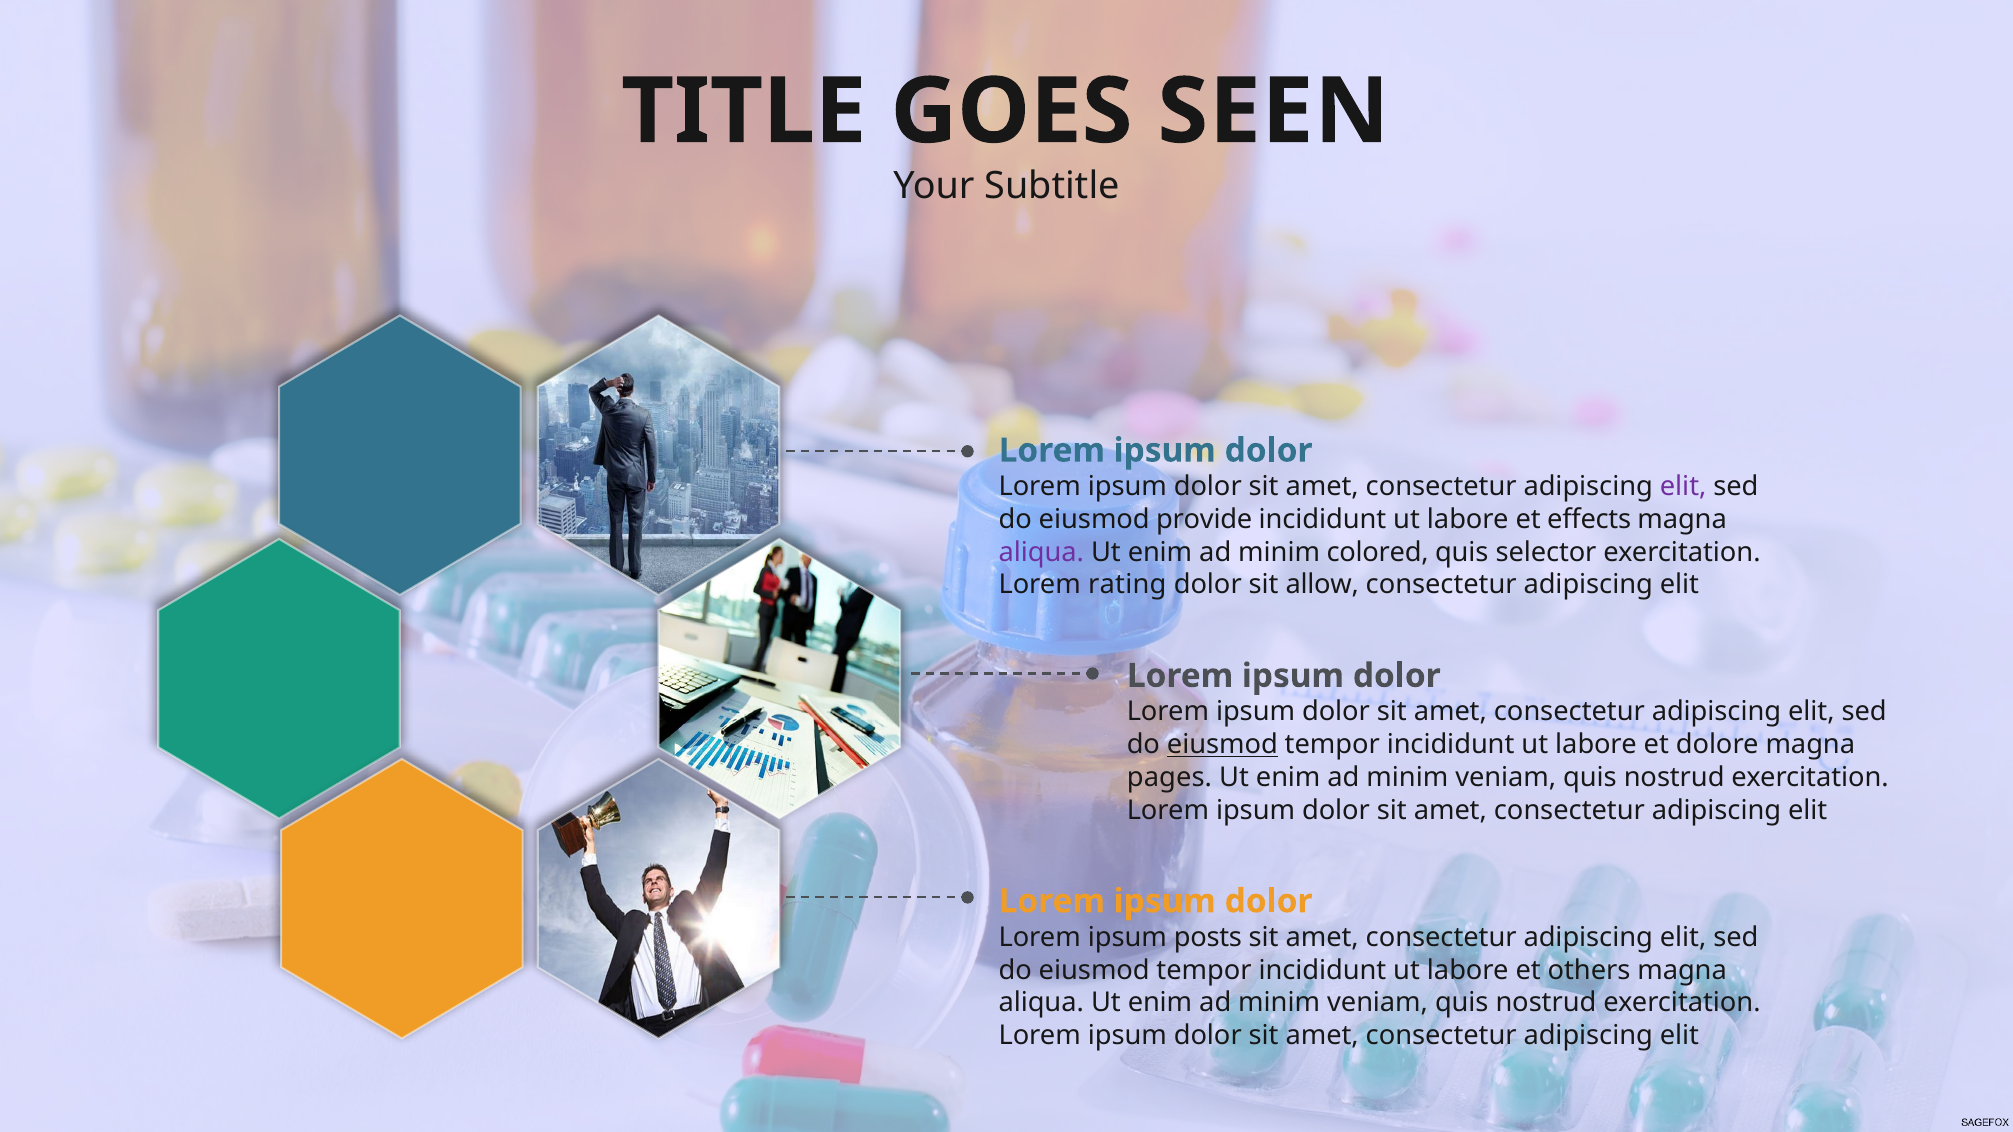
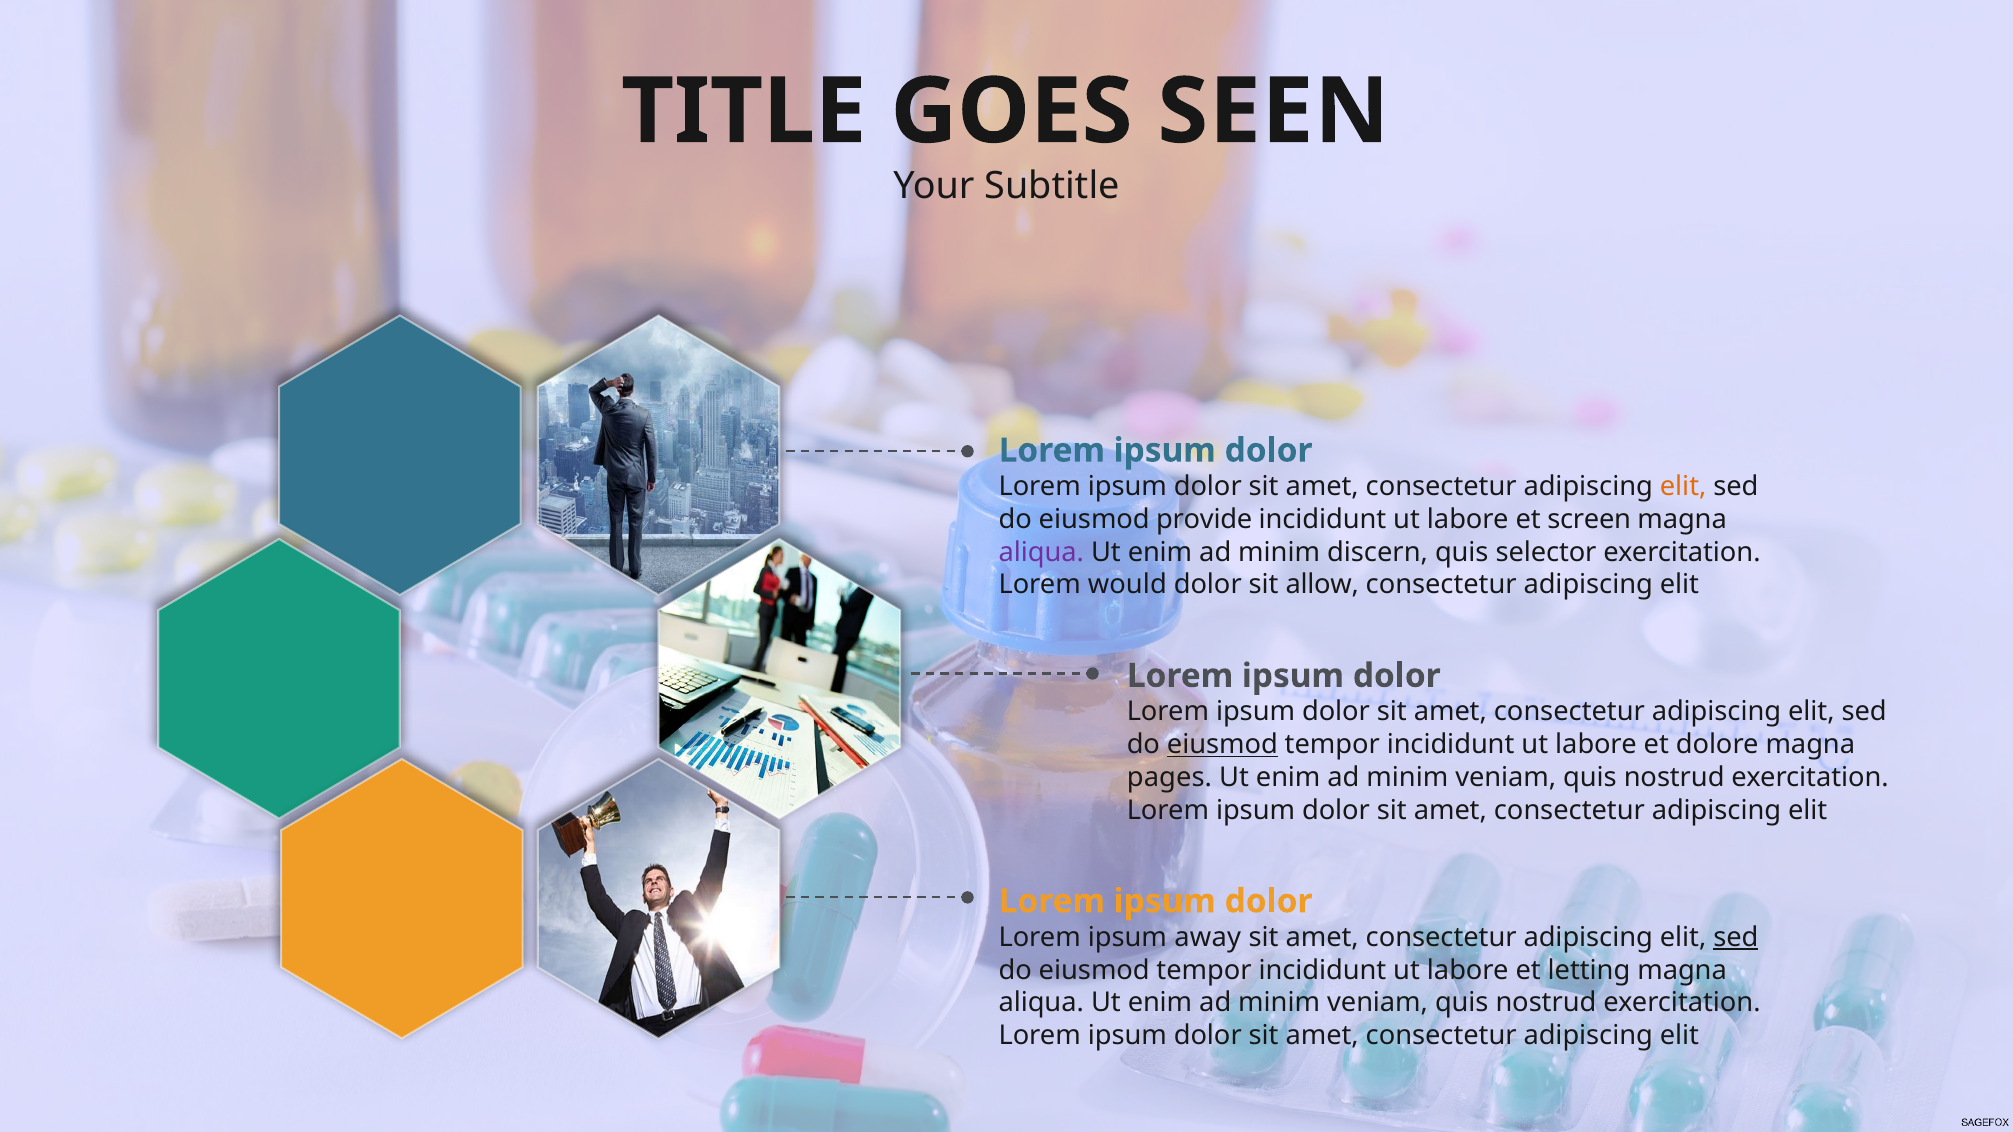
elit at (1683, 487) colour: purple -> orange
effects: effects -> screen
colored: colored -> discern
rating: rating -> would
posts: posts -> away
sed at (1736, 938) underline: none -> present
others: others -> letting
